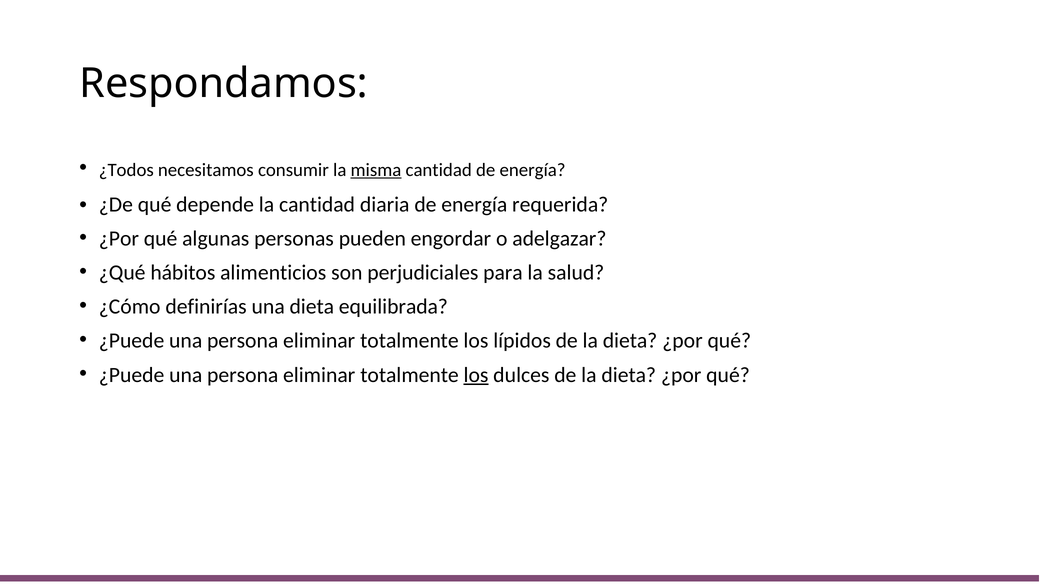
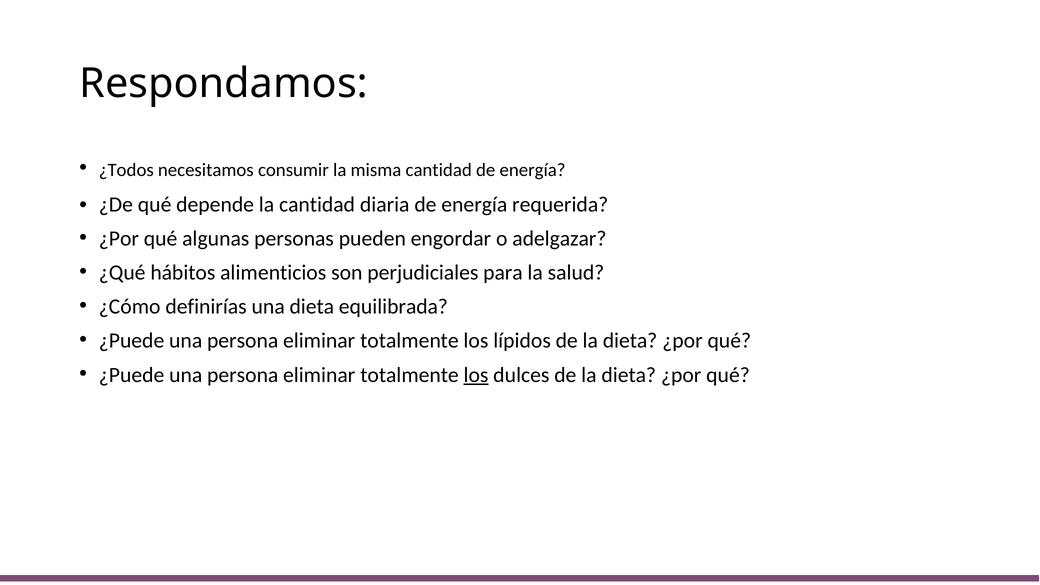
misma underline: present -> none
